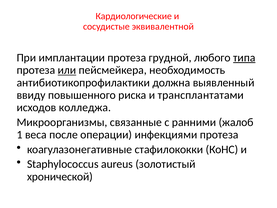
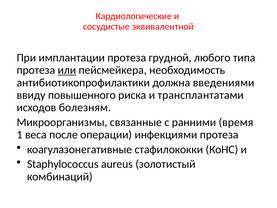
типа underline: present -> none
выявленный: выявленный -> введениями
колледжа: колледжа -> болезням
жалоб: жалоб -> время
хронической: хронической -> комбинаций
